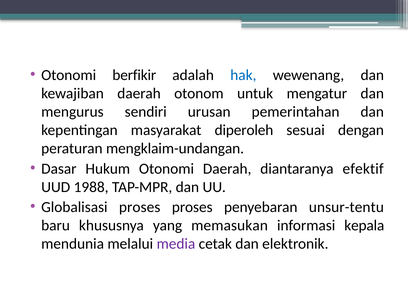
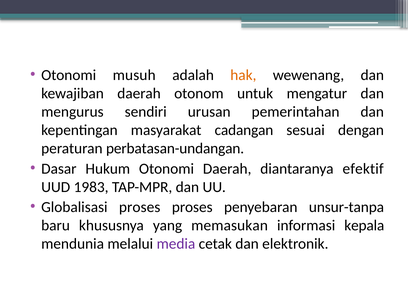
berfikir: berfikir -> musuh
hak colour: blue -> orange
diperoleh: diperoleh -> cadangan
mengklaim-undangan: mengklaim-undangan -> perbatasan-undangan
1988: 1988 -> 1983
unsur-tentu: unsur-tentu -> unsur-tanpa
